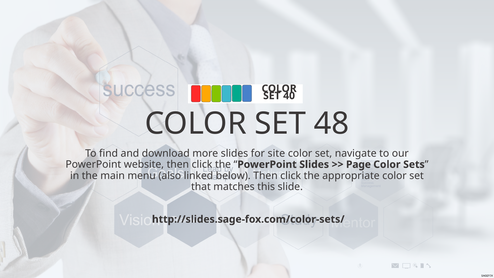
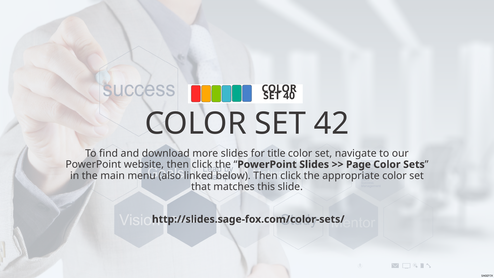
48: 48 -> 42
site: site -> title
